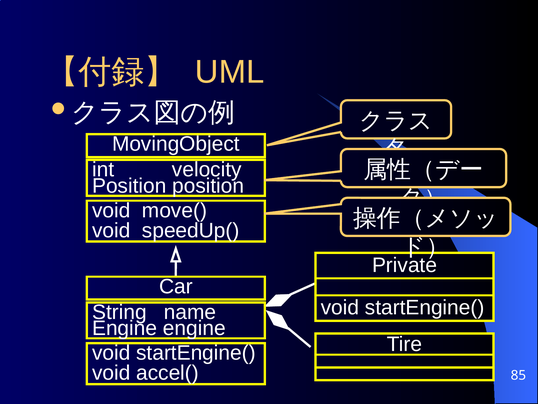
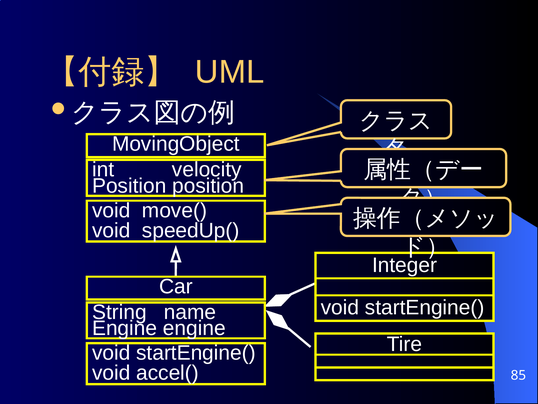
Private: Private -> Integer
